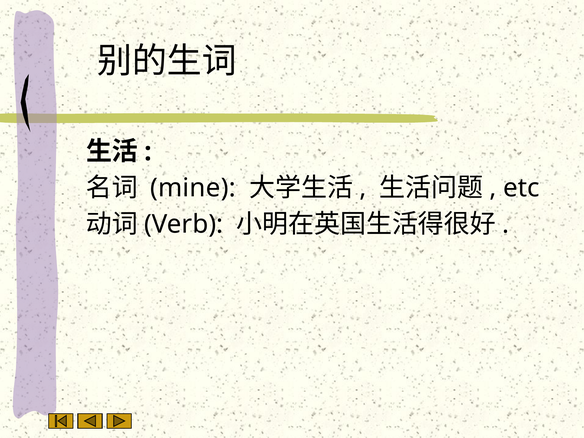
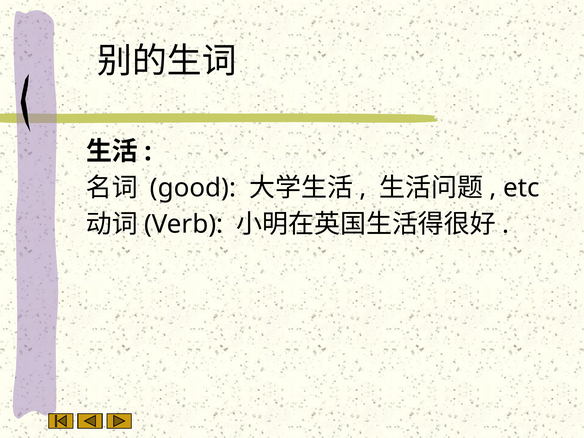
mine: mine -> good
